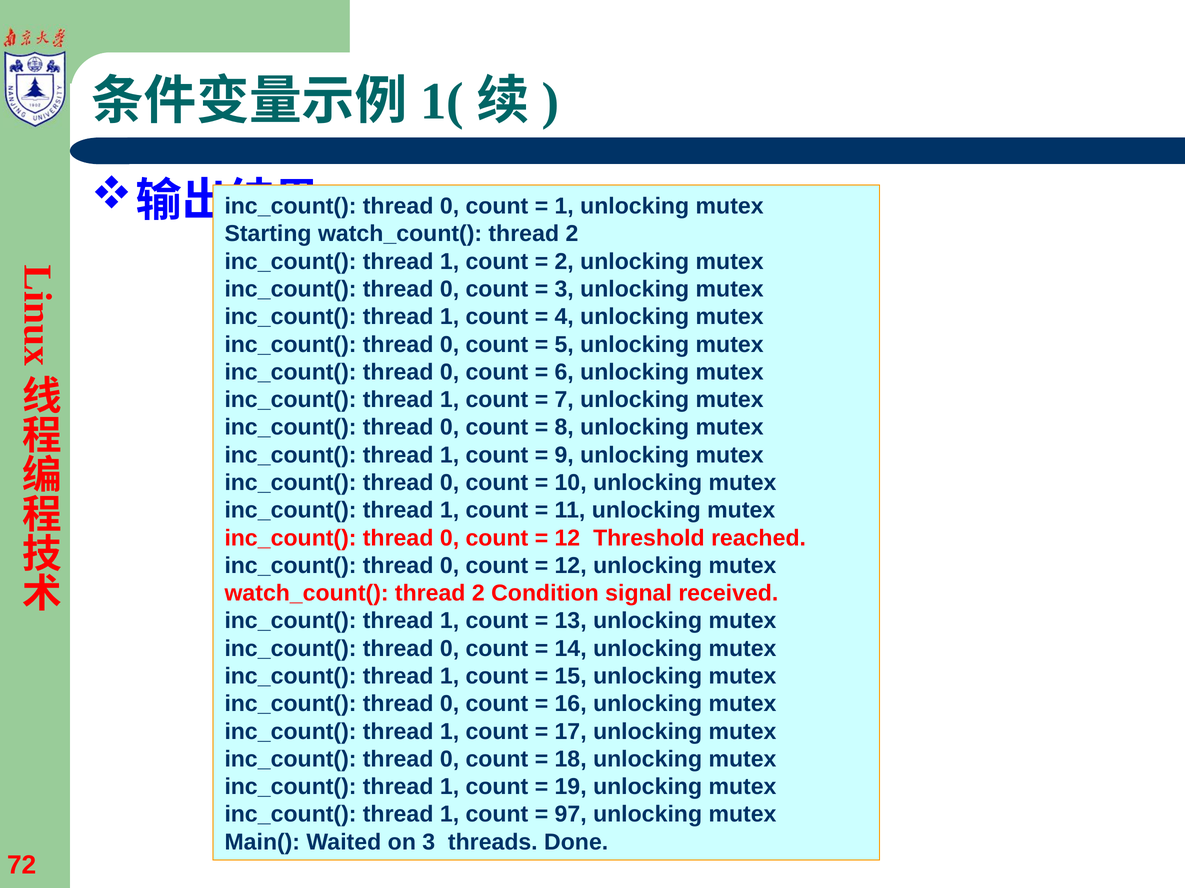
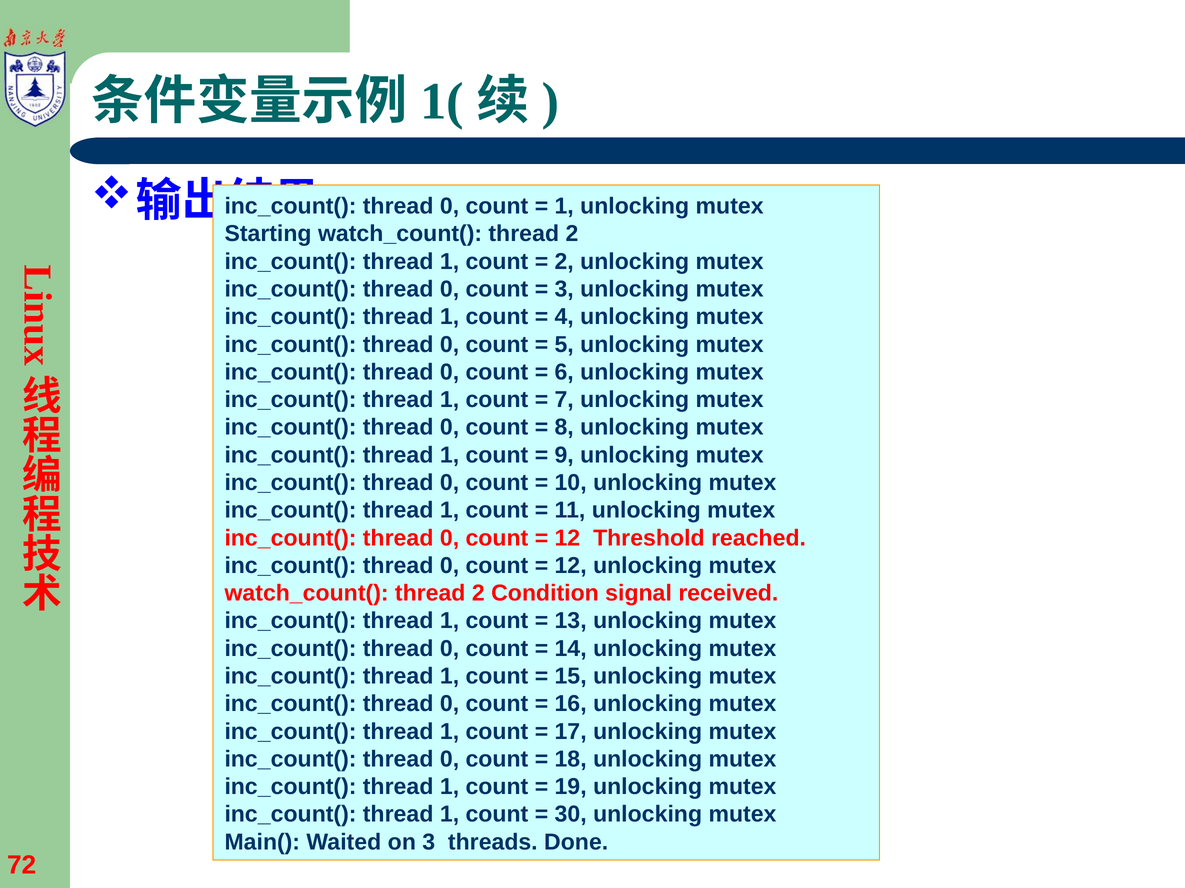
97: 97 -> 30
